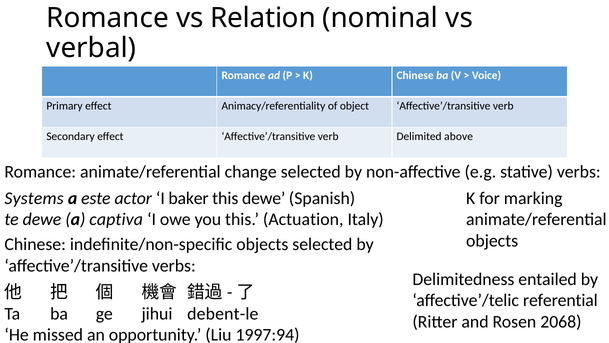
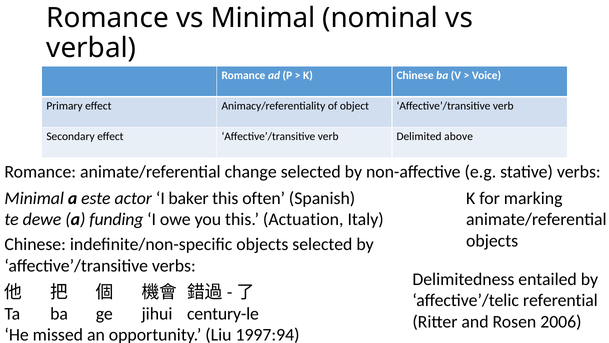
vs Relation: Relation -> Minimal
Systems at (34, 198): Systems -> Minimal
this dewe: dewe -> often
captiva: captiva -> funding
debent-le: debent-le -> century-le
2068: 2068 -> 2006
